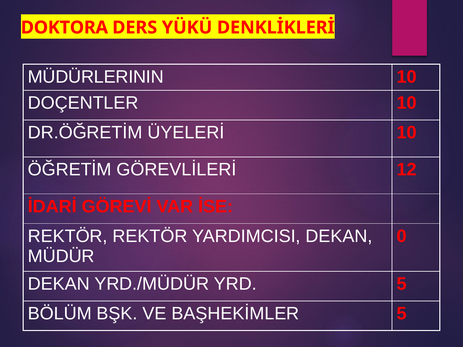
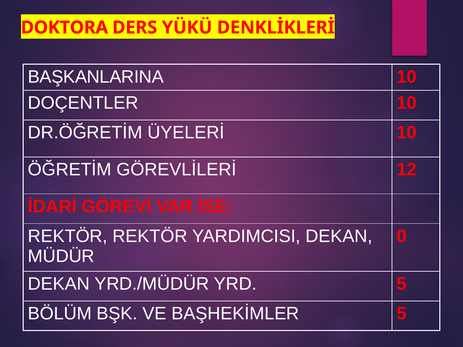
MÜDÜRLERININ: MÜDÜRLERININ -> BAŞKANLARINA
